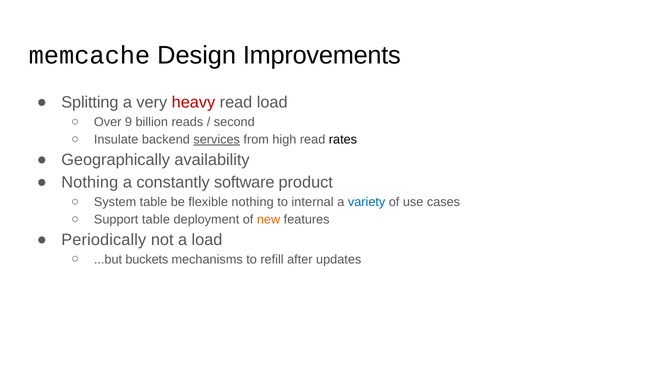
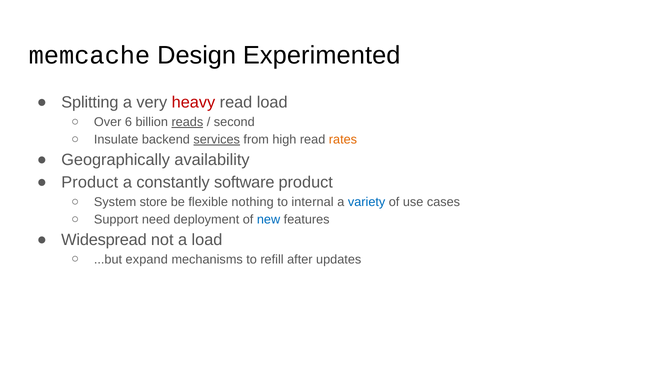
Improvements: Improvements -> Experimented
9: 9 -> 6
reads underline: none -> present
rates colour: black -> orange
Nothing at (90, 182): Nothing -> Product
System table: table -> store
Support table: table -> need
new colour: orange -> blue
Periodically: Periodically -> Widespread
buckets: buckets -> expand
